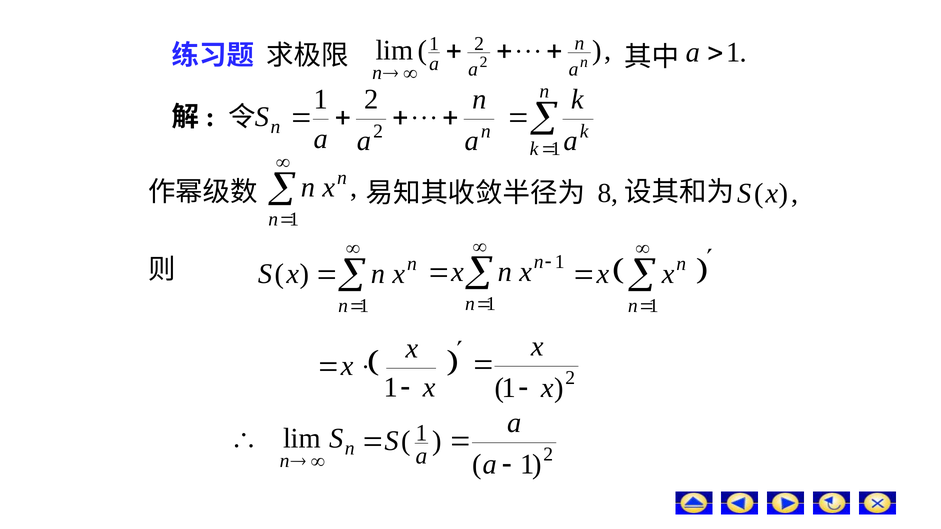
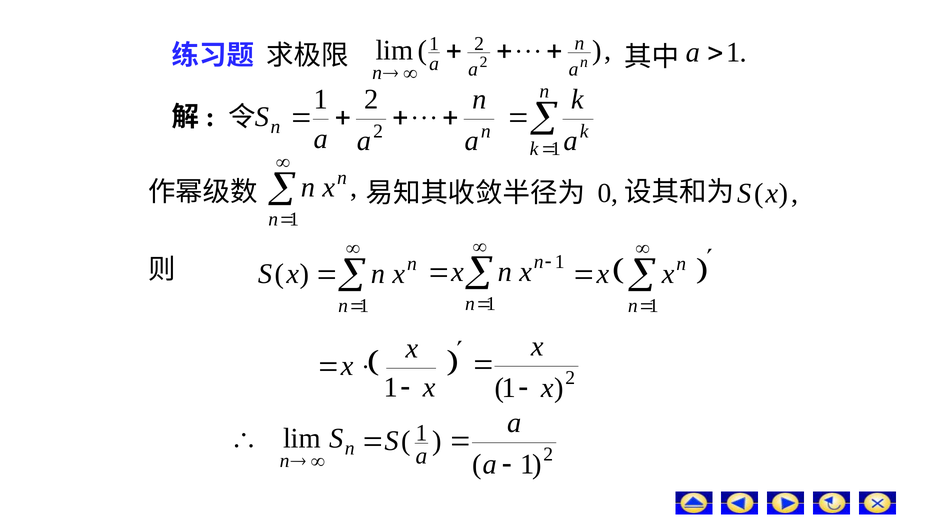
8: 8 -> 0
